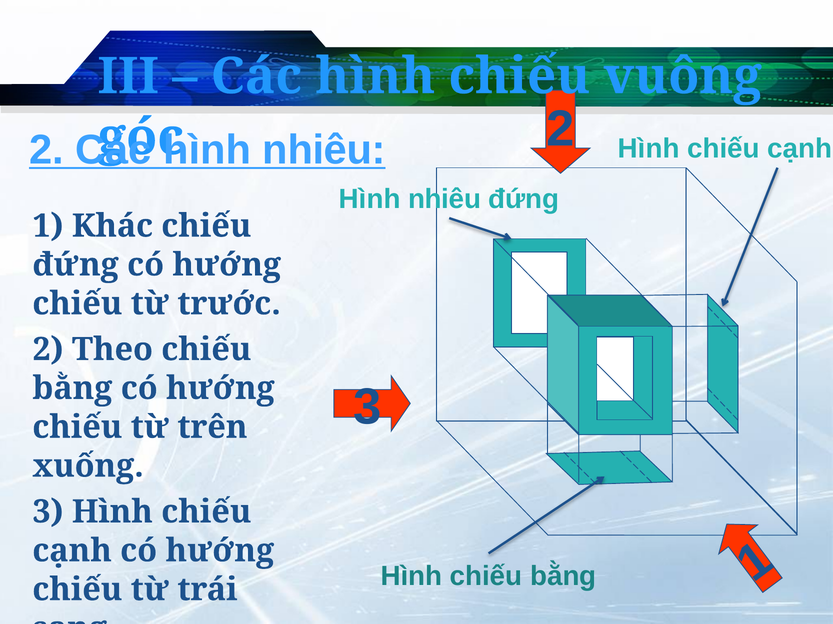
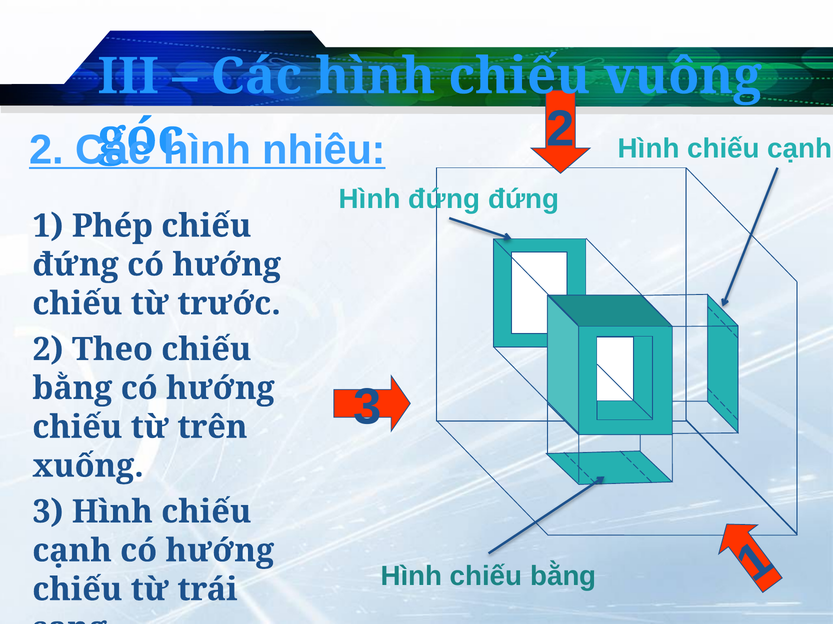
nhiêu at (445, 200): nhiêu -> đứng
Khác: Khác -> Phép
